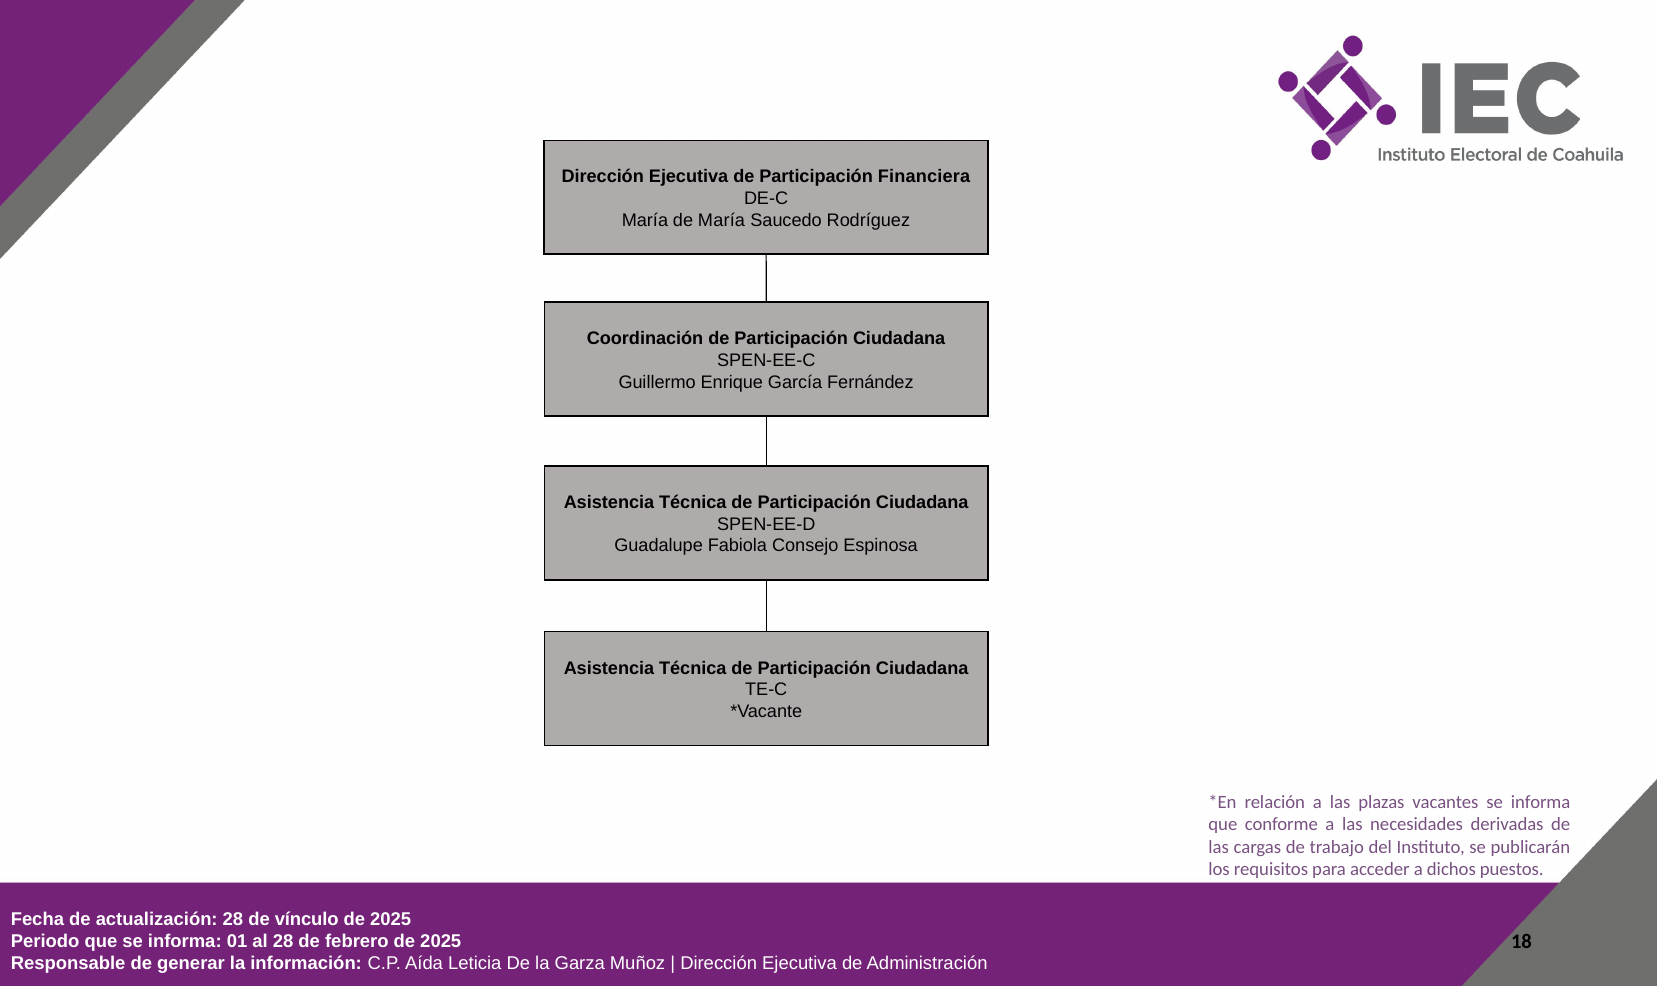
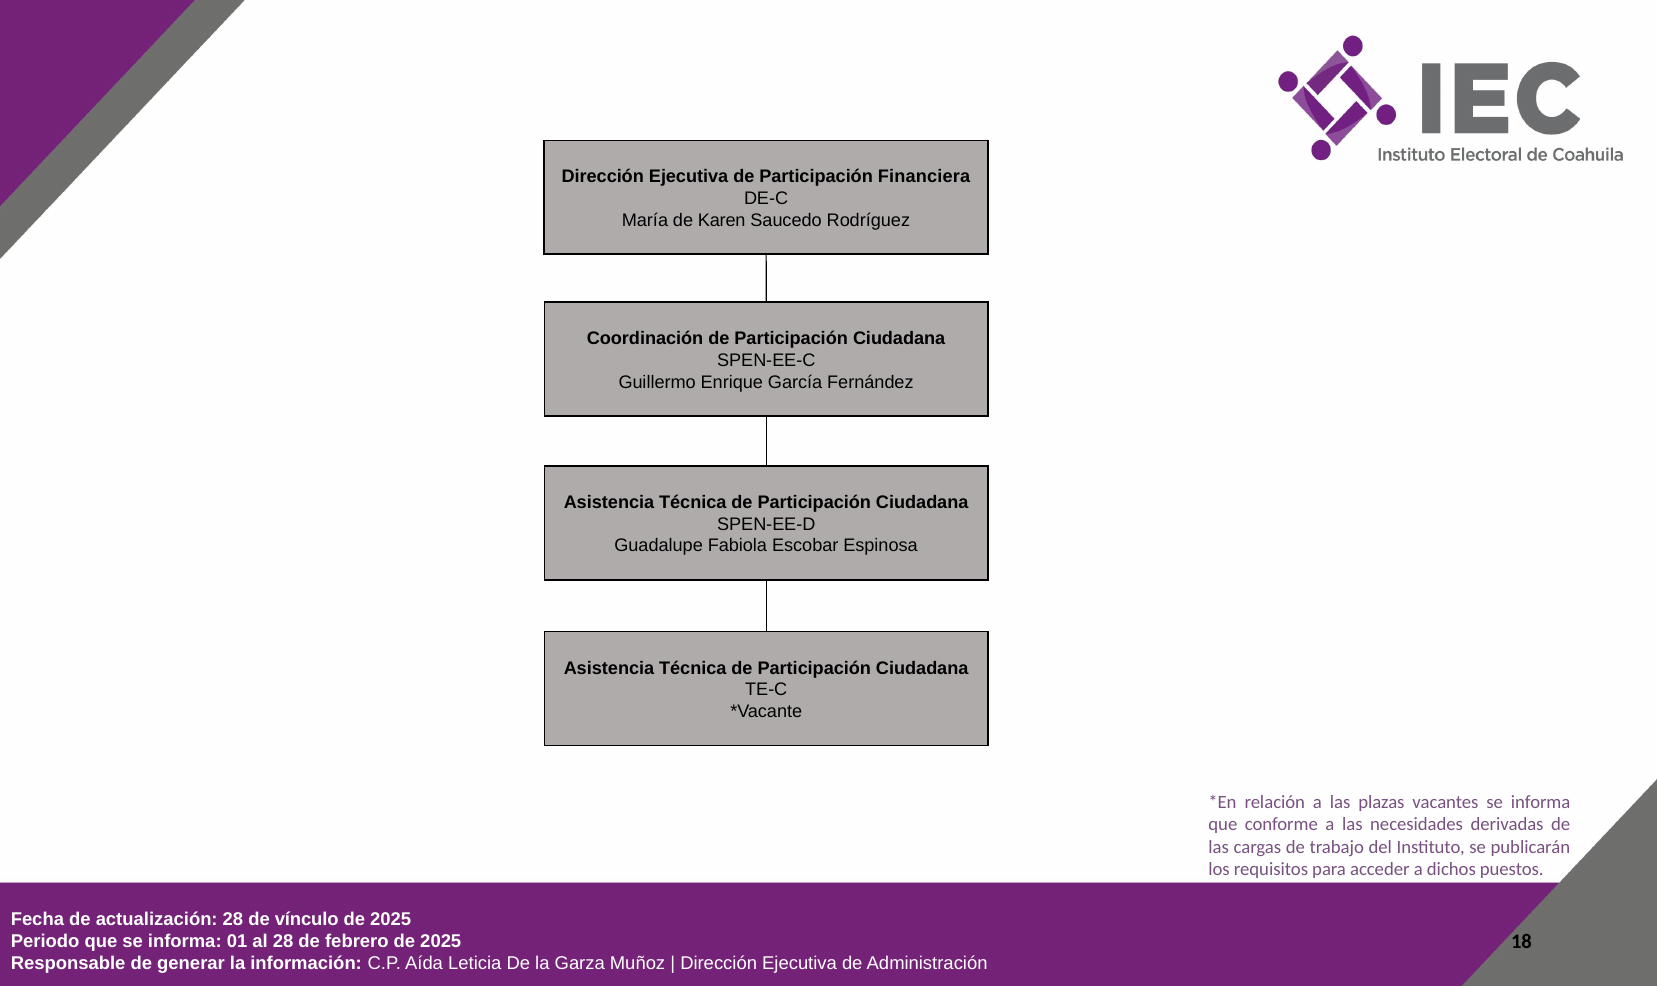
de María: María -> Karen
Consejo: Consejo -> Escobar
